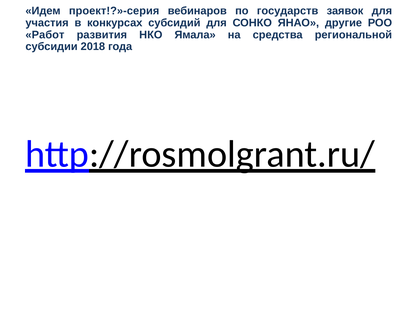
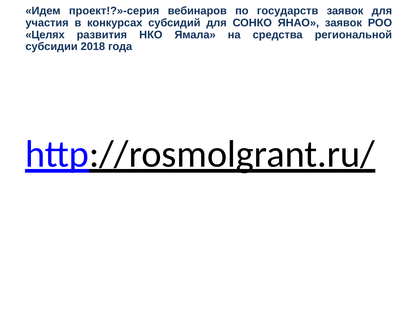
ЯНАО другие: другие -> заявок
Работ: Работ -> Целях
